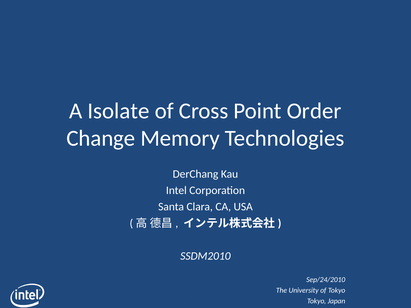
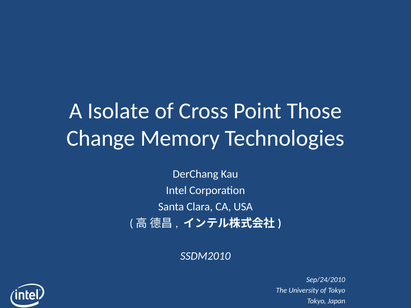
Order: Order -> Those
